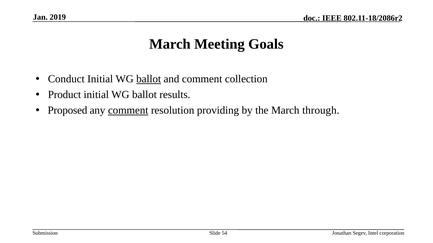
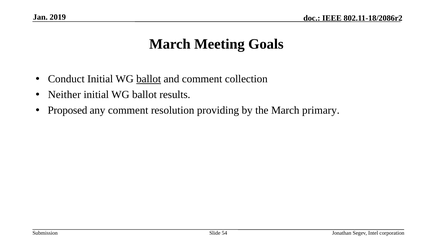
Product: Product -> Neither
comment at (128, 111) underline: present -> none
through: through -> primary
